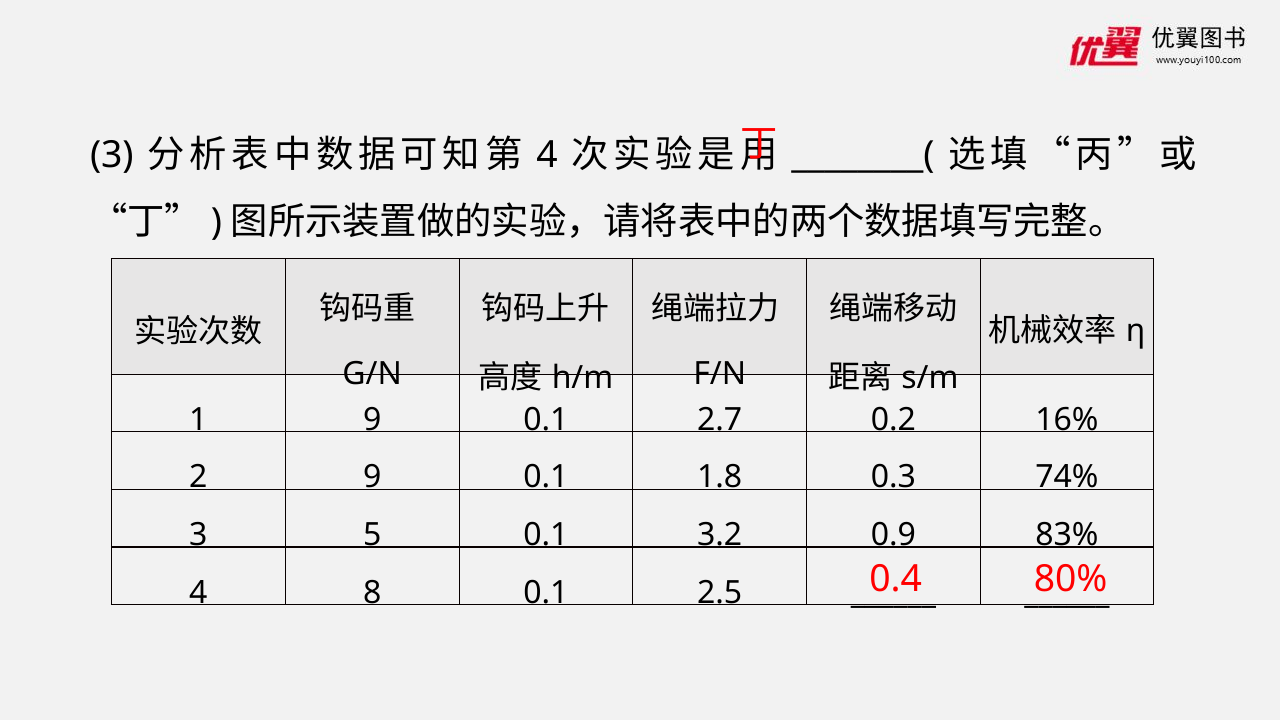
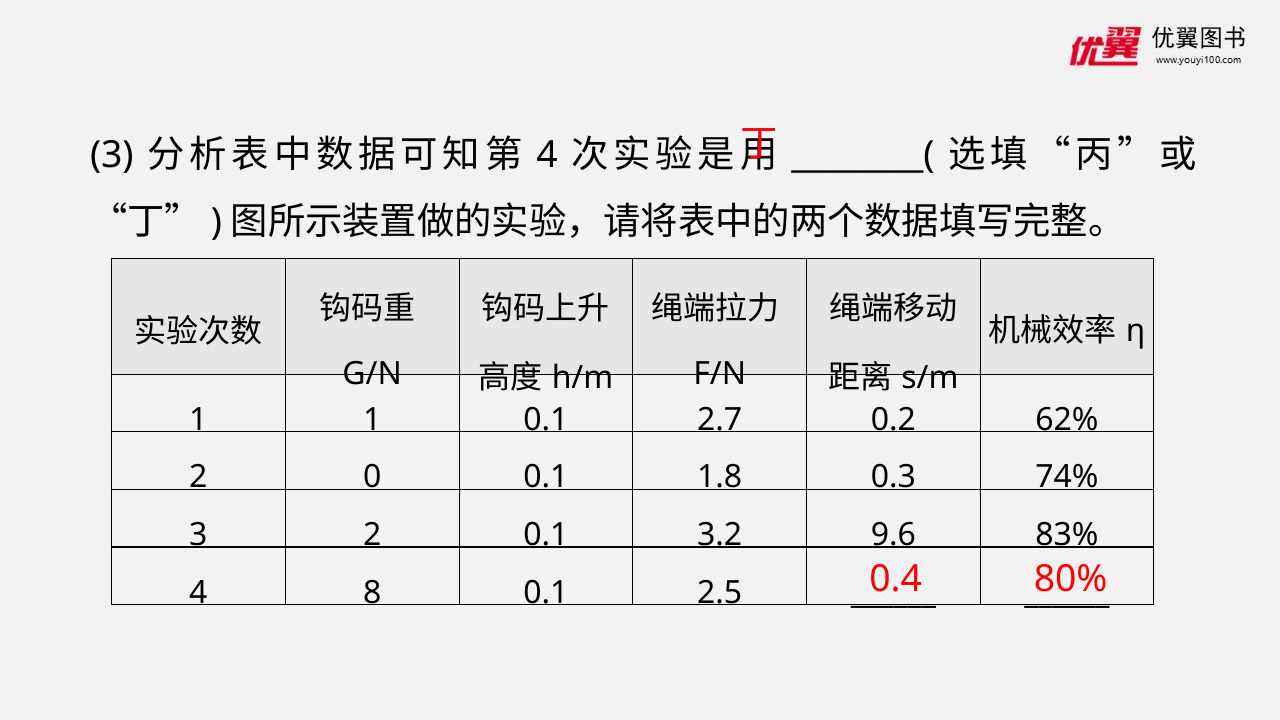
1 9: 9 -> 1
16%: 16% -> 62%
2 9: 9 -> 0
3 5: 5 -> 2
0.9: 0.9 -> 9.6
